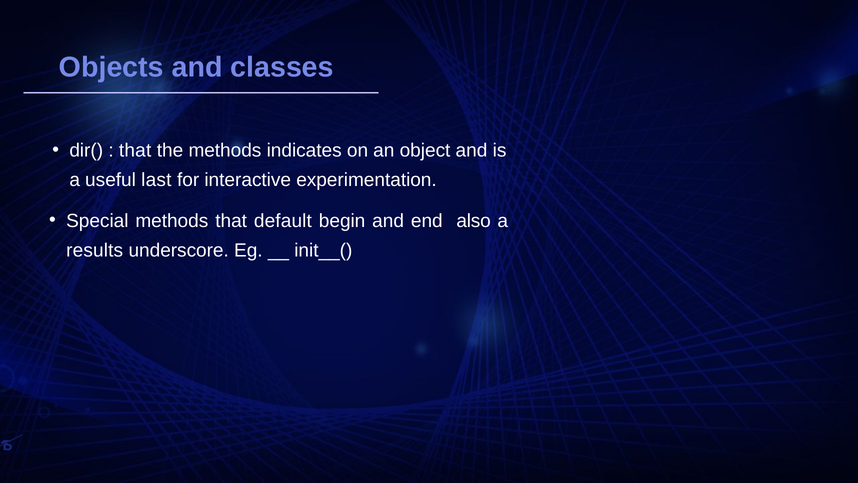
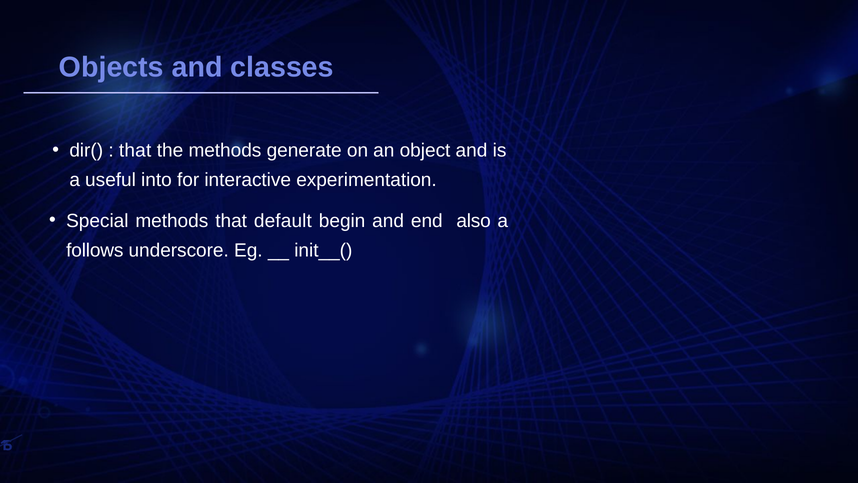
indicates: indicates -> generate
last: last -> into
results: results -> follows
